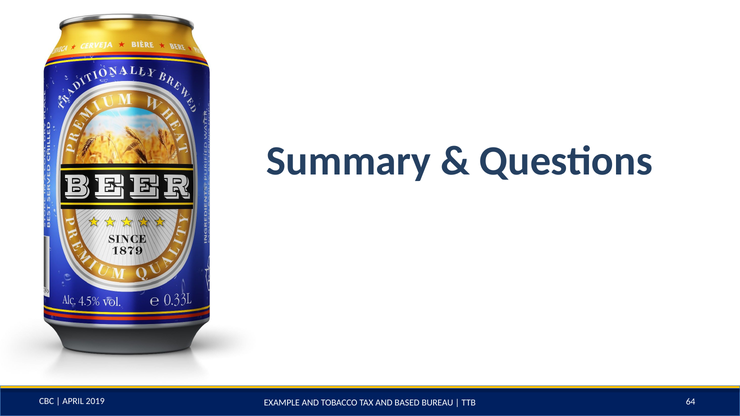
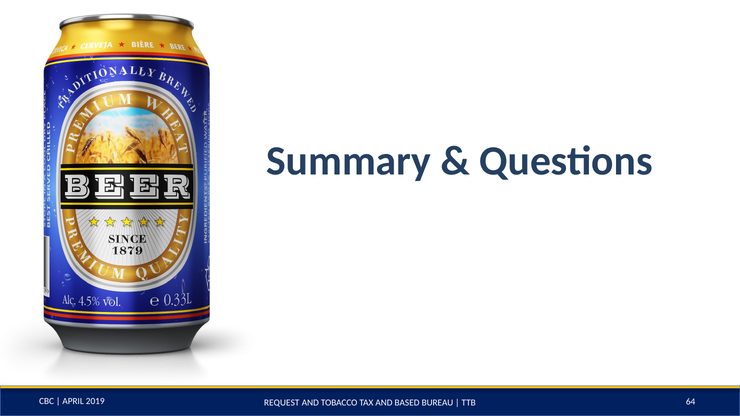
EXAMPLE: EXAMPLE -> REQUEST
